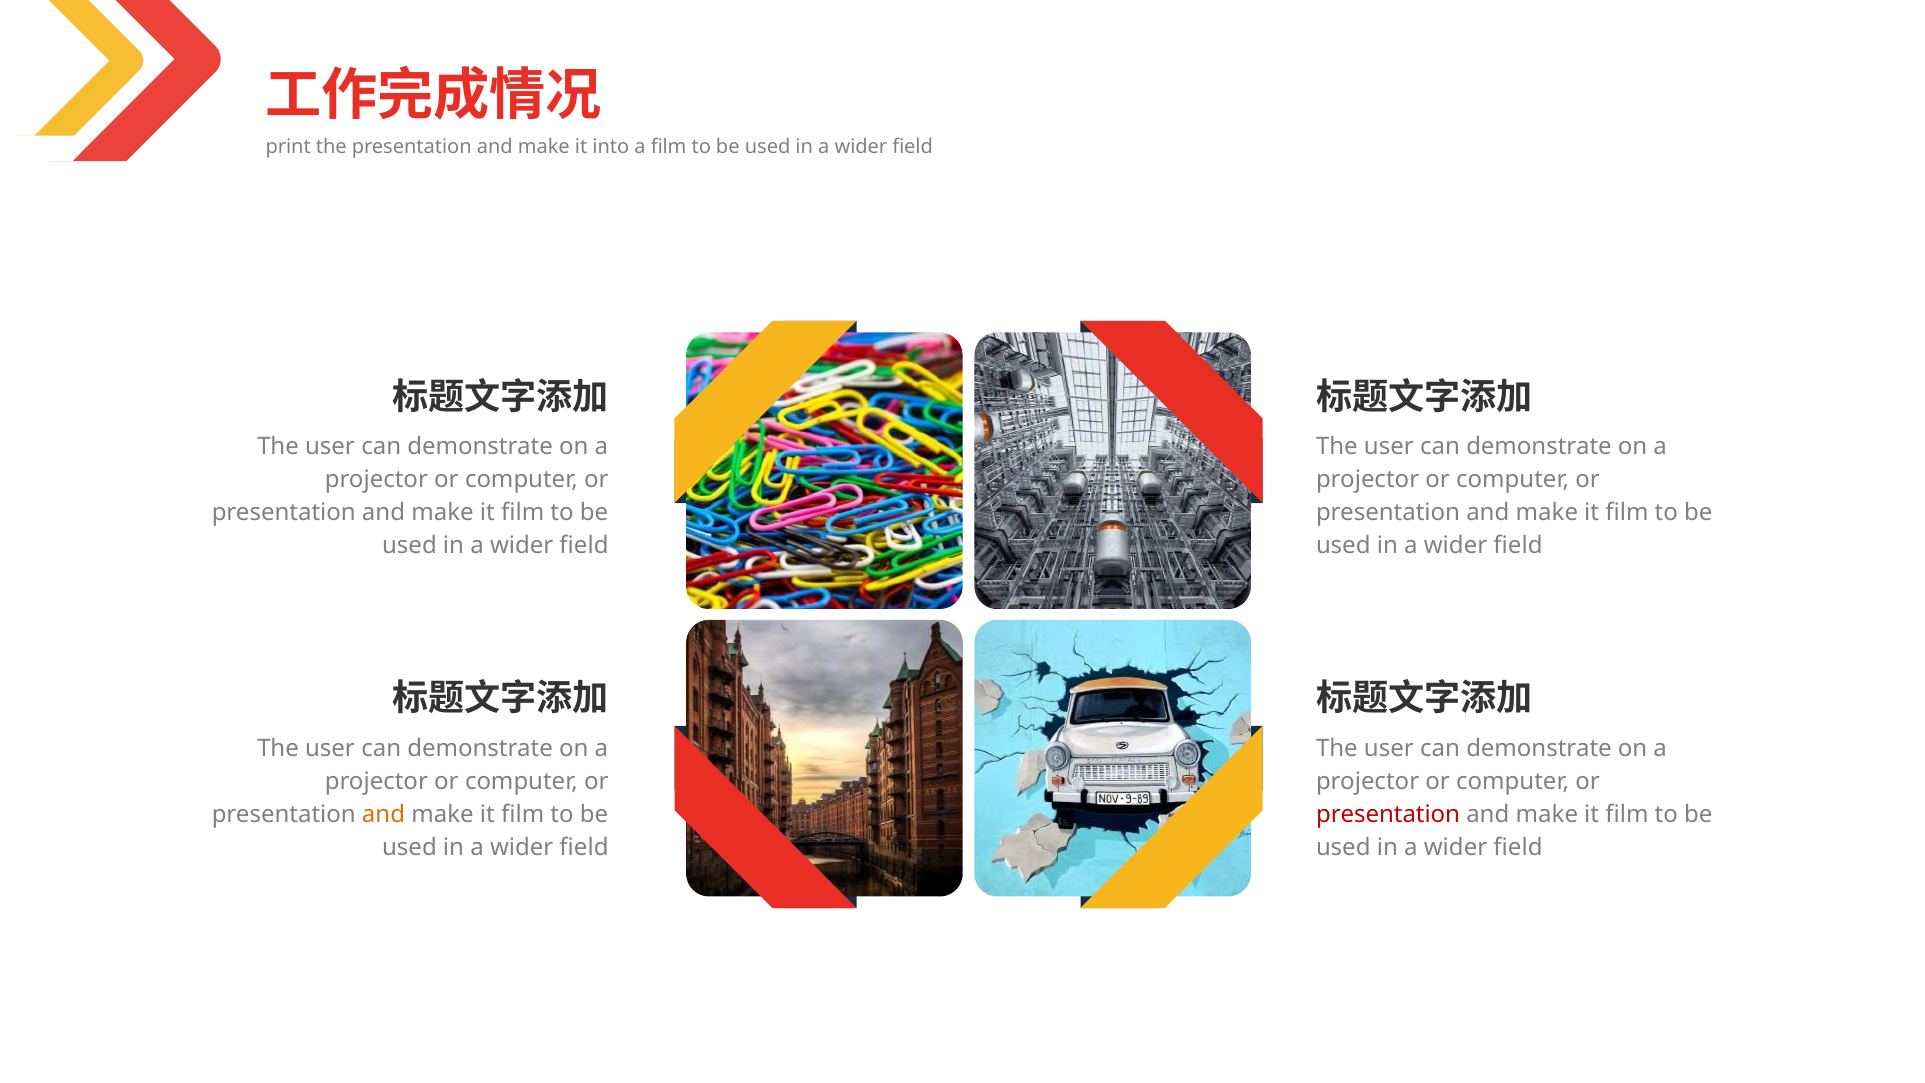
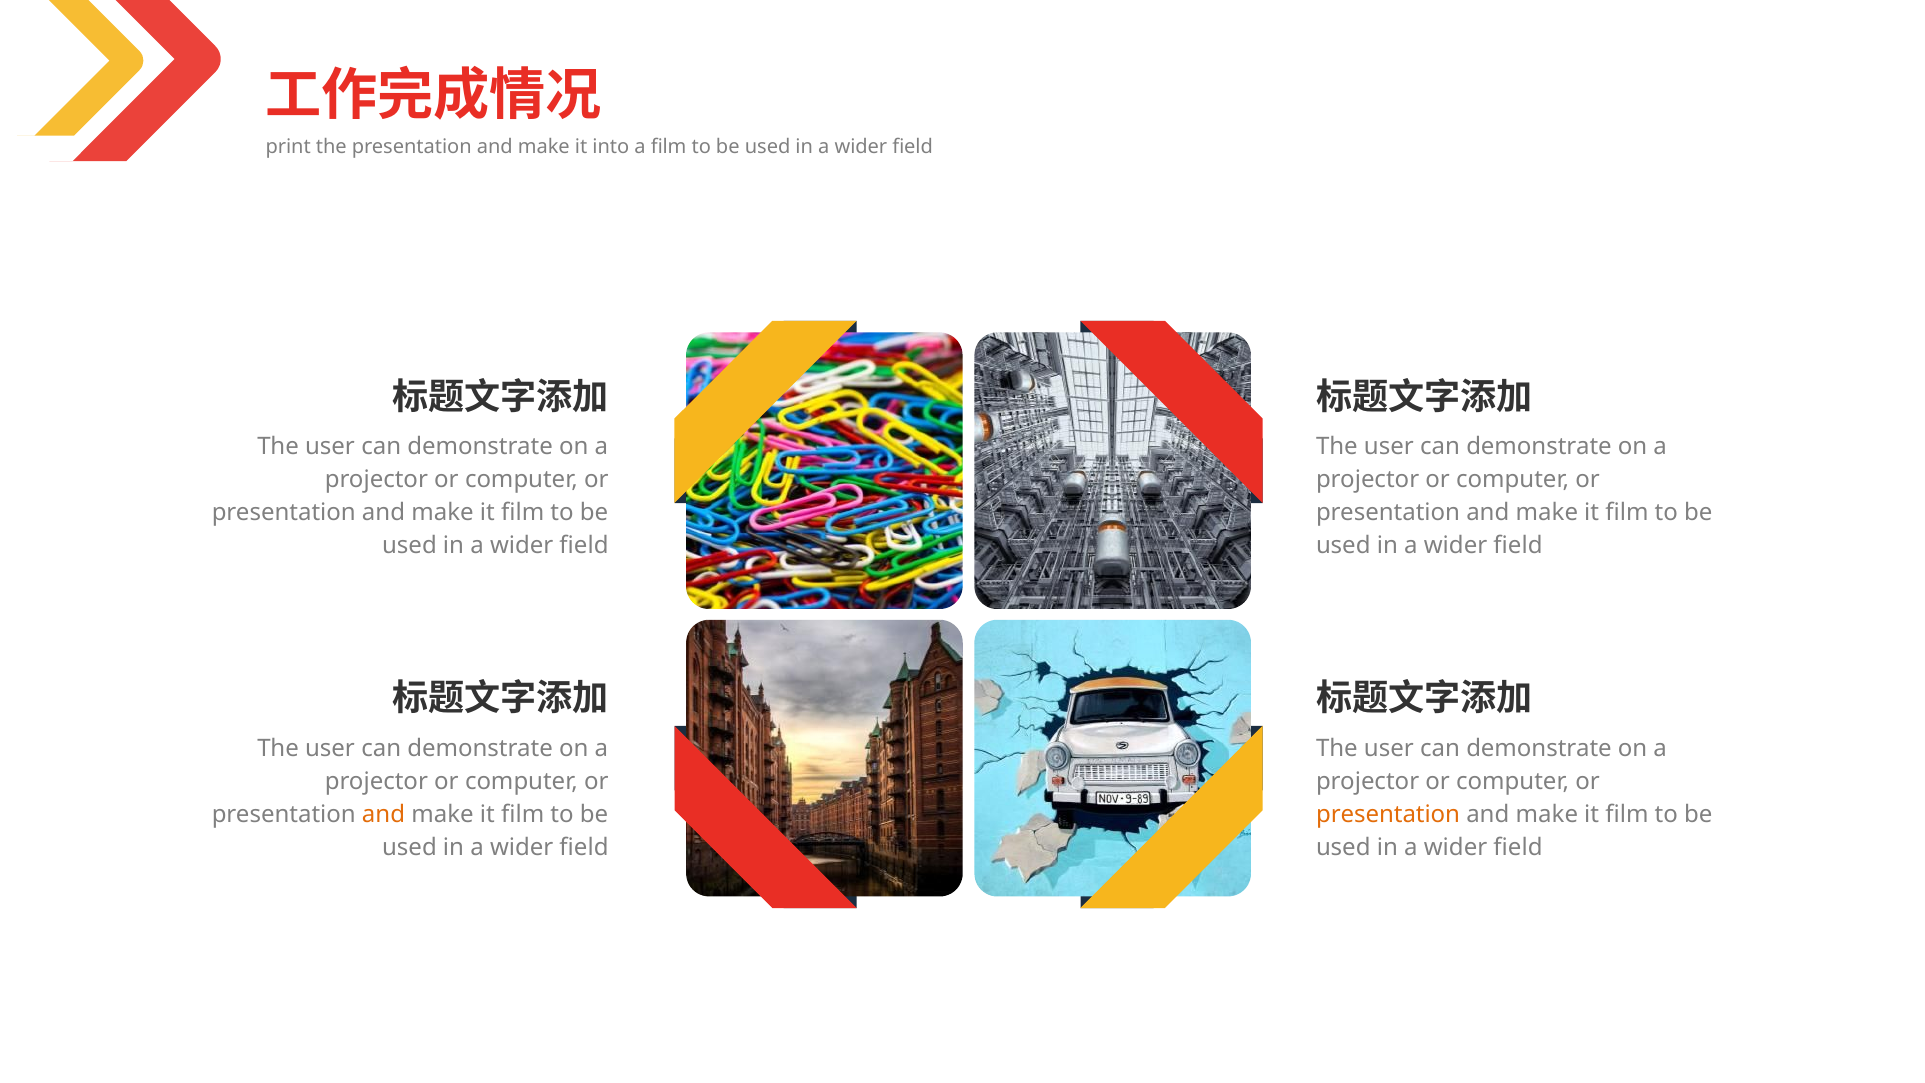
presentation at (1388, 814) colour: red -> orange
